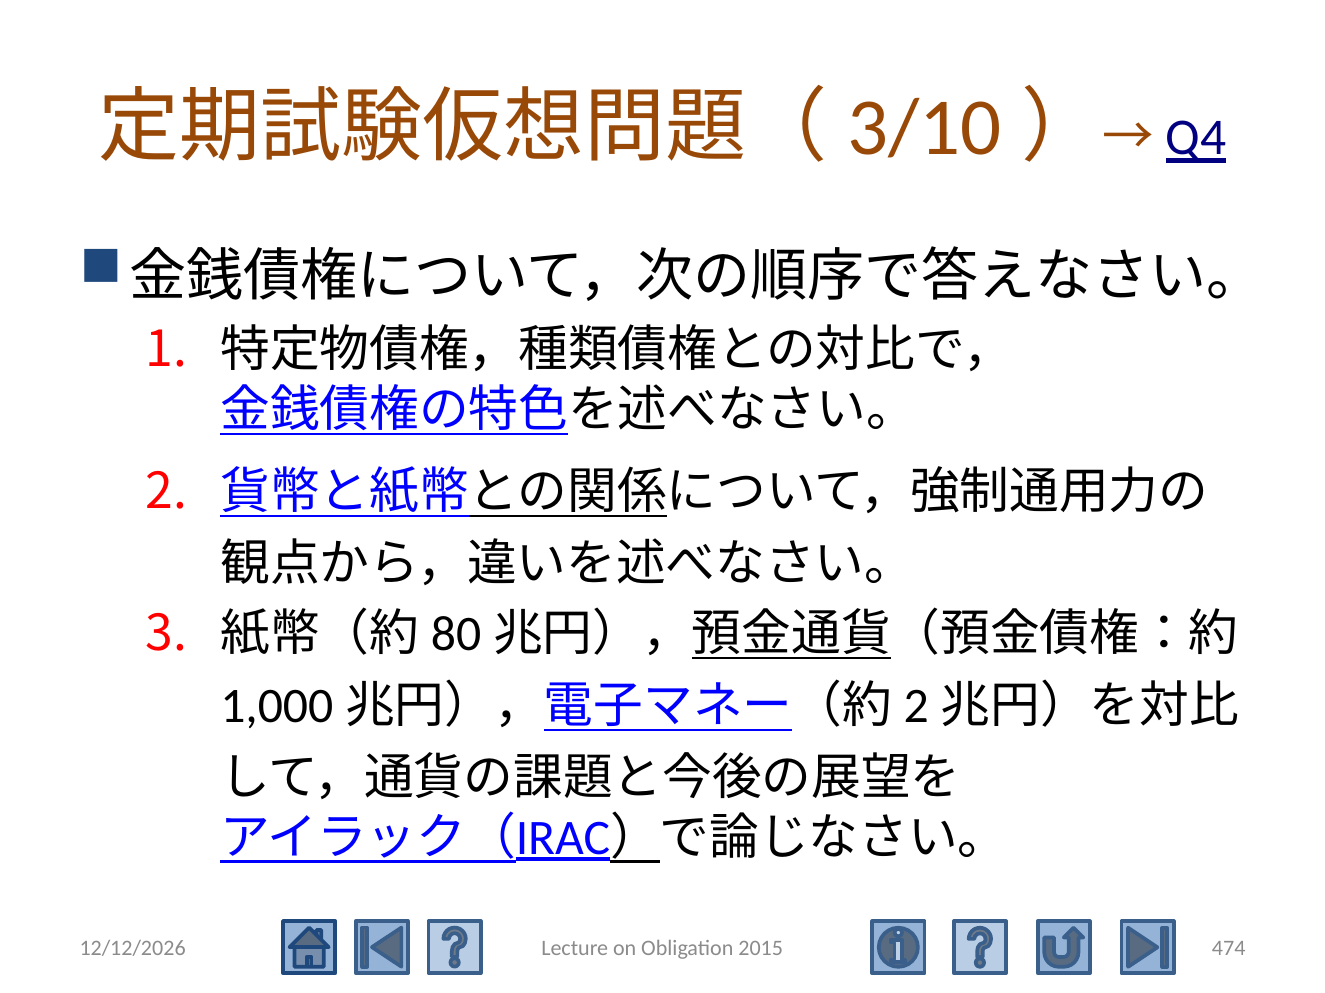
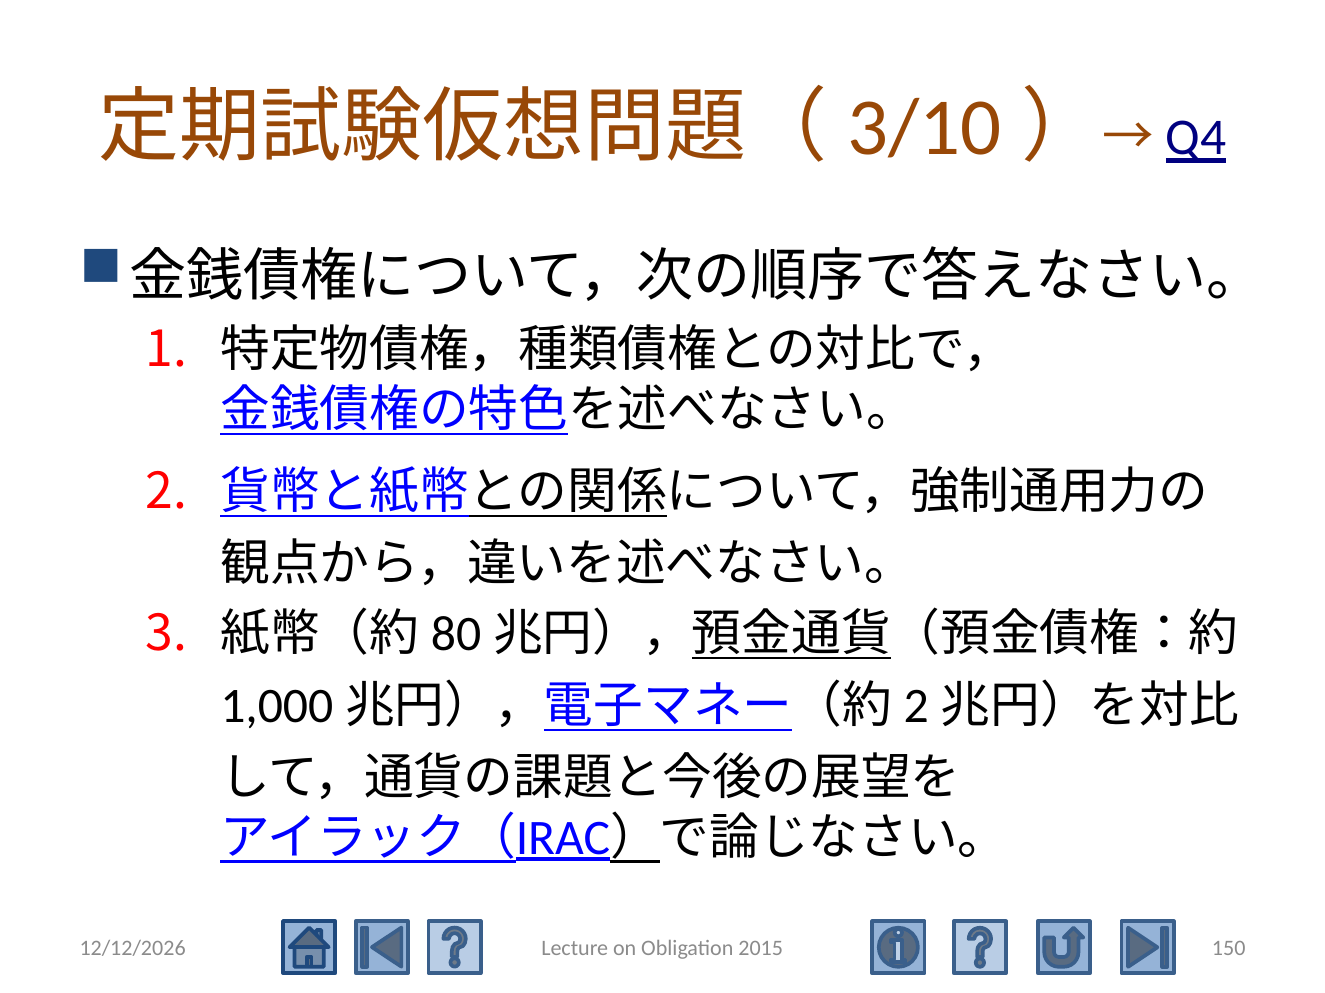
474: 474 -> 150
